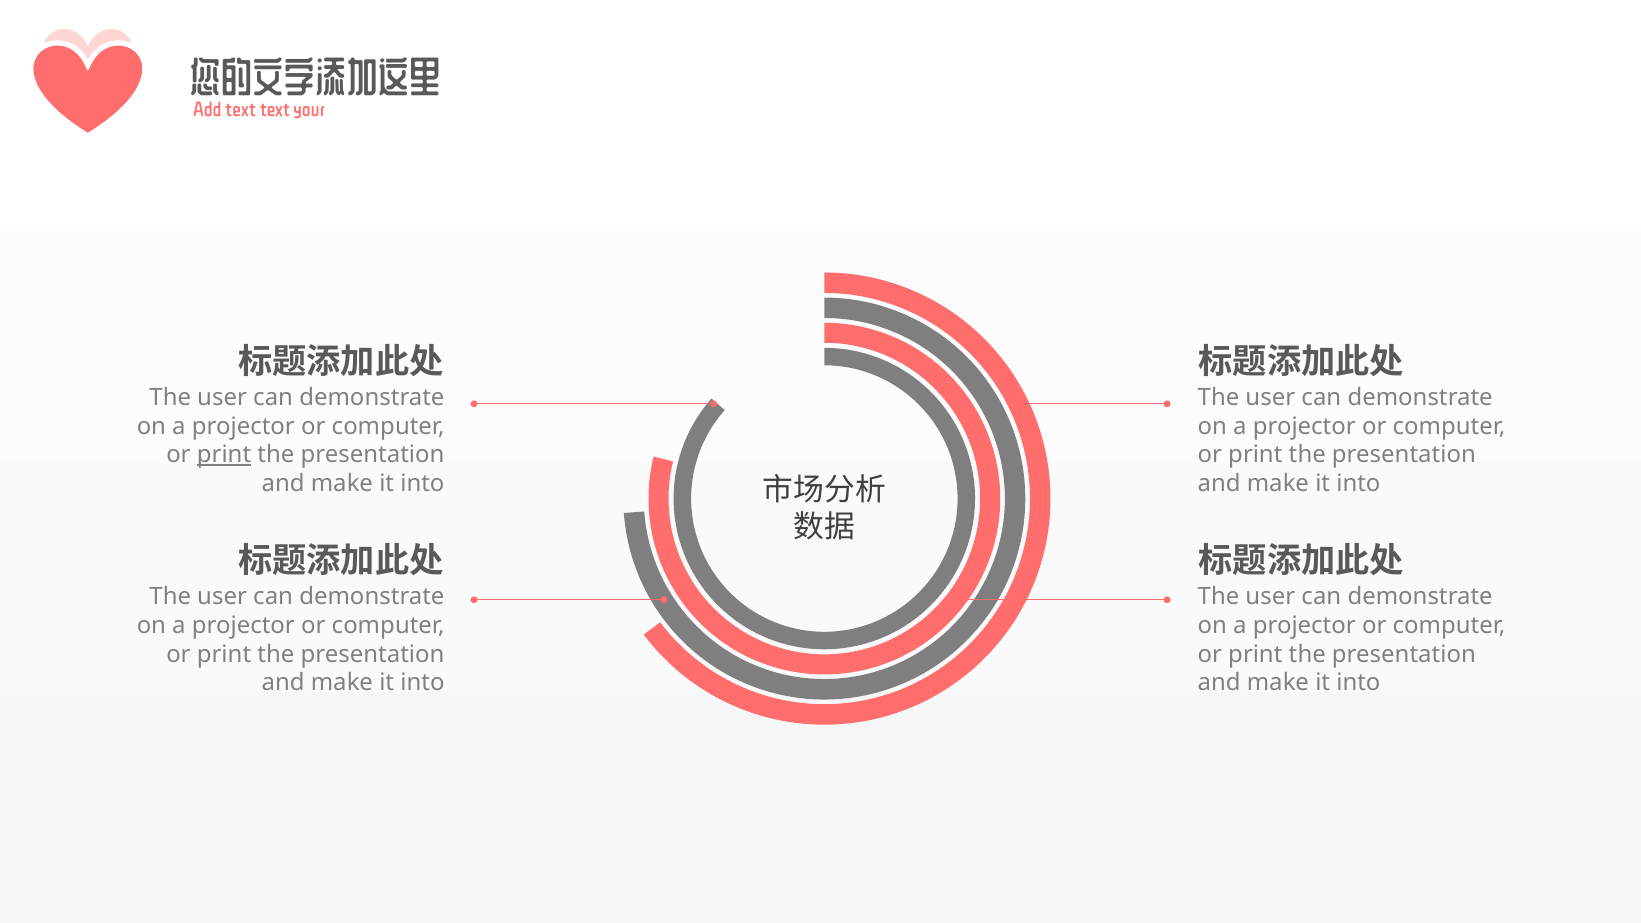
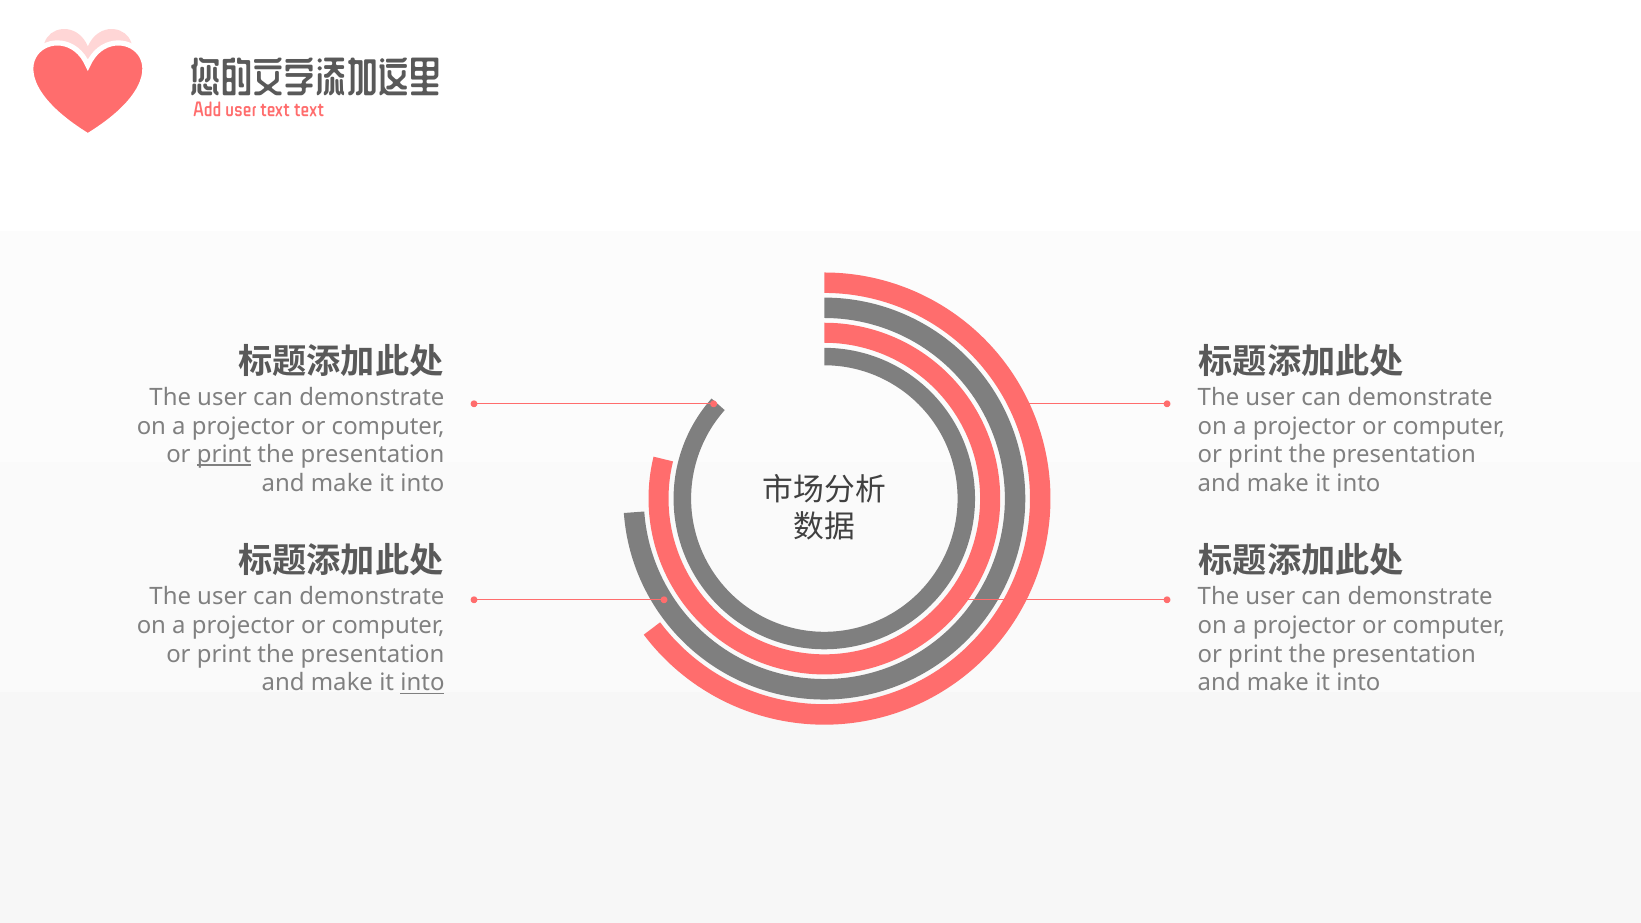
Add text: text -> user
text your: your -> text
into at (422, 683) underline: none -> present
